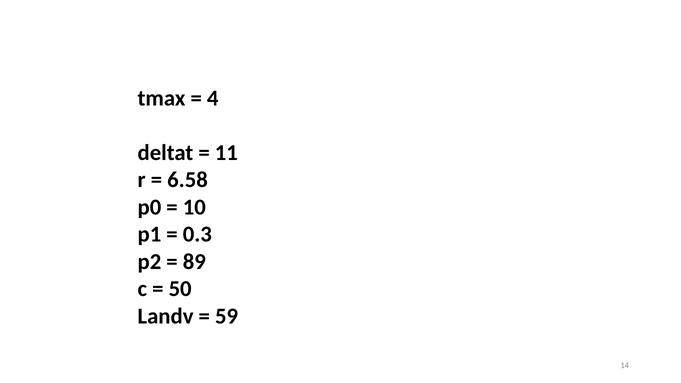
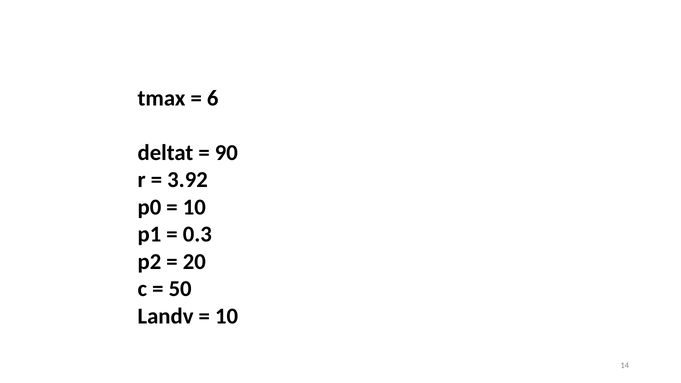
4: 4 -> 6
11: 11 -> 90
6.58: 6.58 -> 3.92
89: 89 -> 20
59 at (227, 316): 59 -> 10
